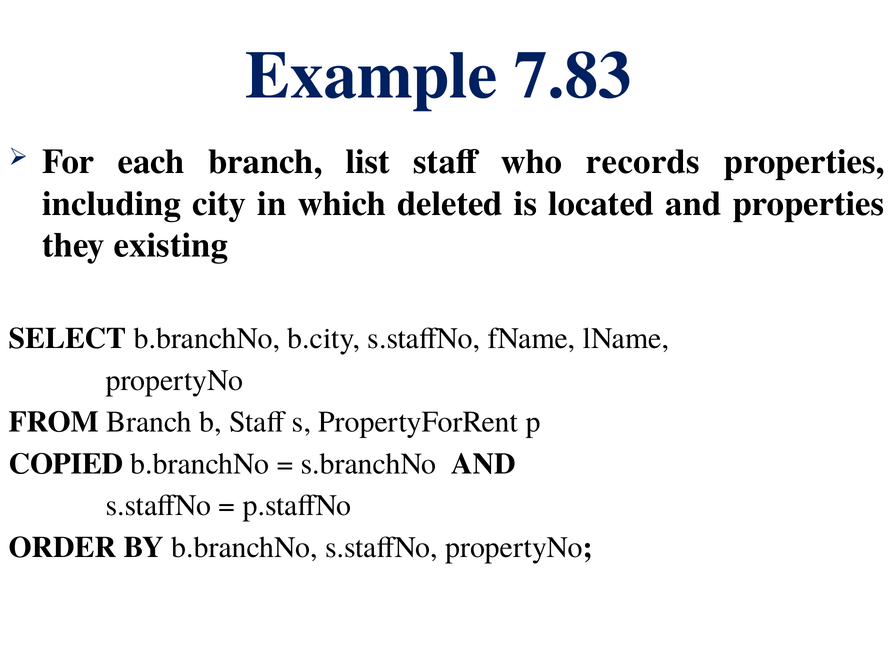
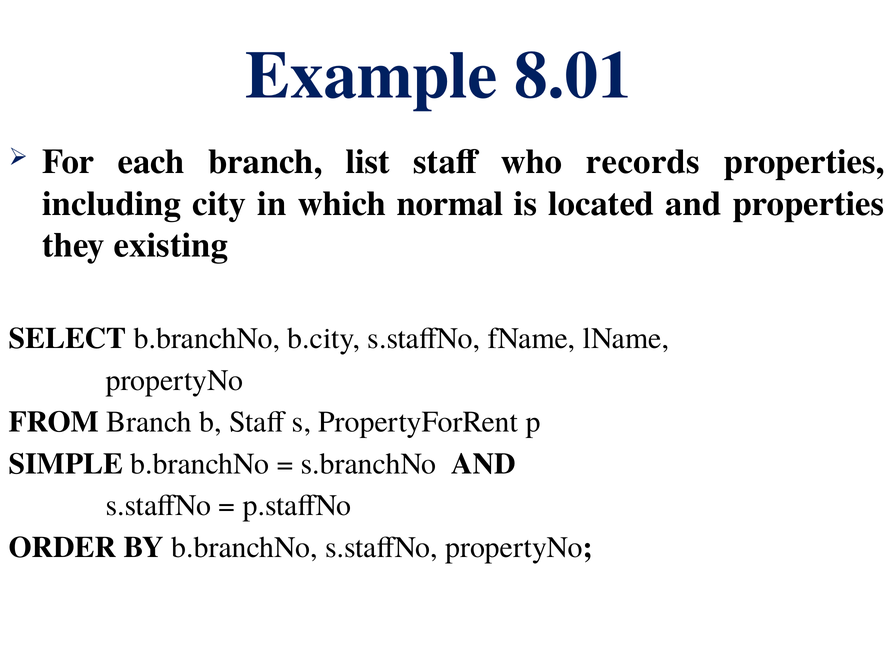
7.83: 7.83 -> 8.01
deleted: deleted -> normal
COPIED: COPIED -> SIMPLE
